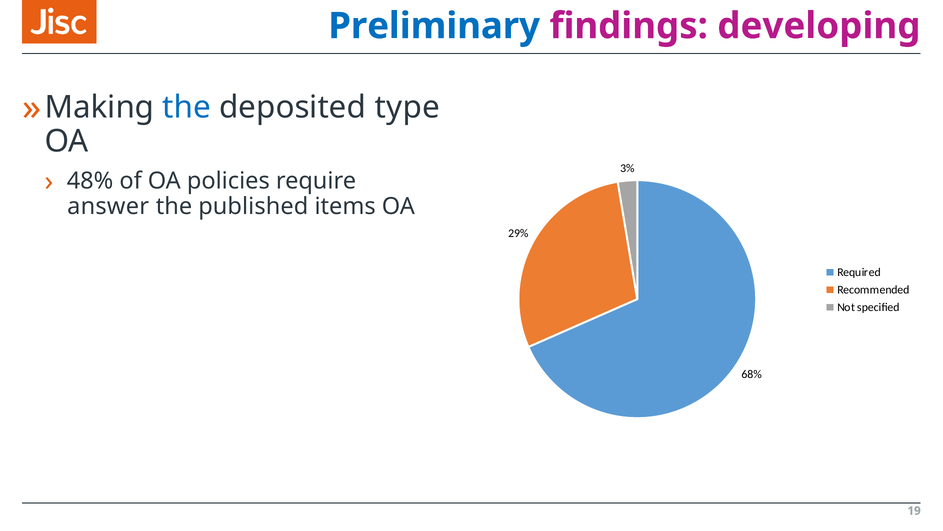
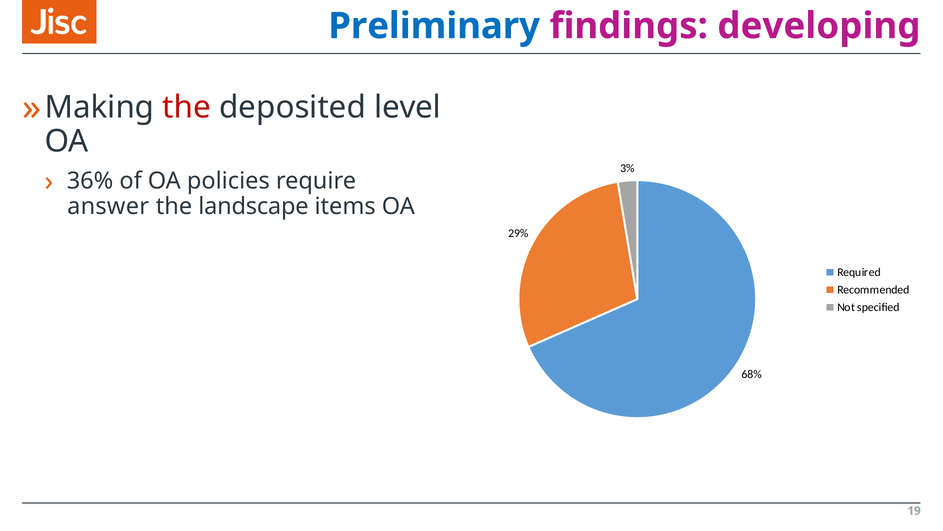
the at (187, 107) colour: blue -> red
type: type -> level
48%: 48% -> 36%
published: published -> landscape
